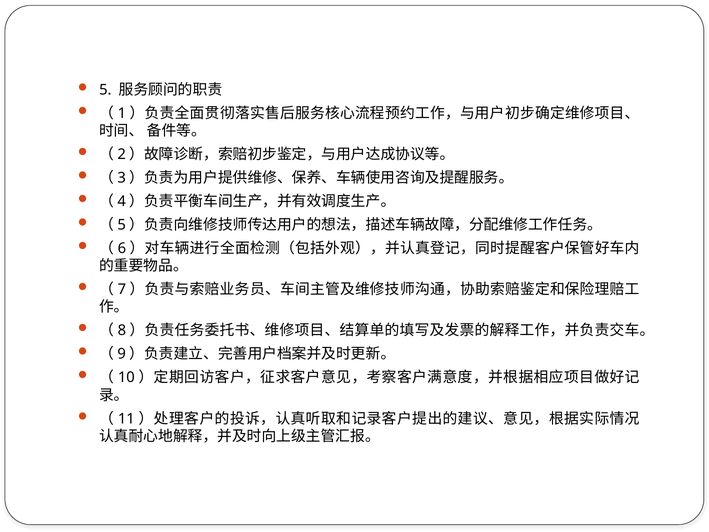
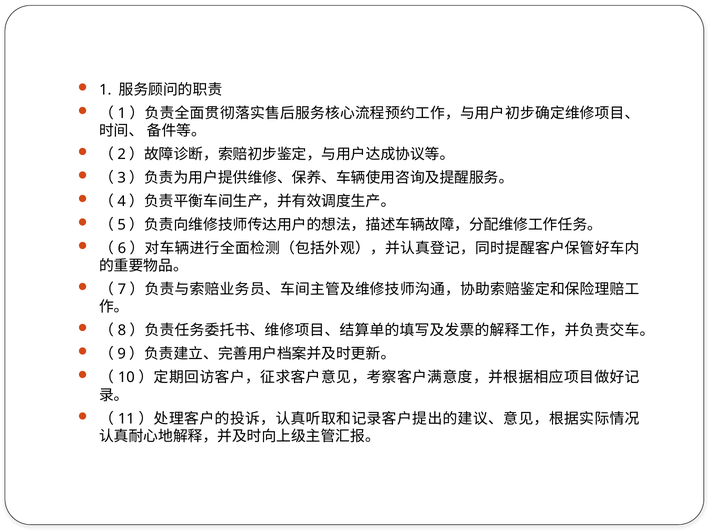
5 at (105, 90): 5 -> 1
